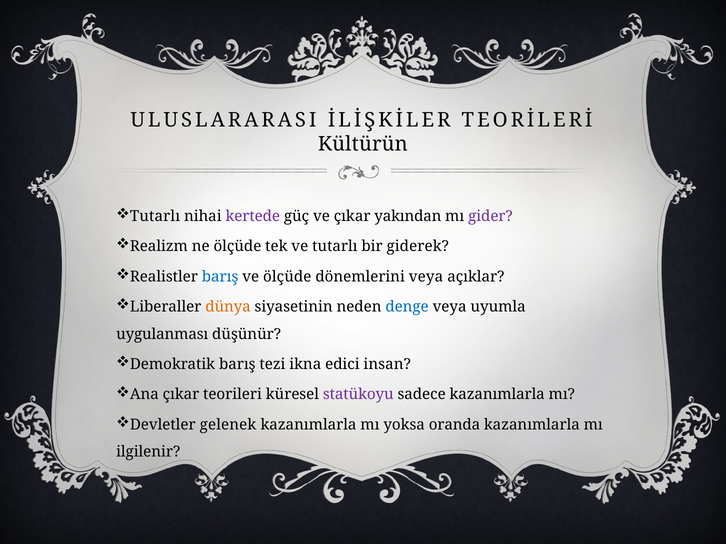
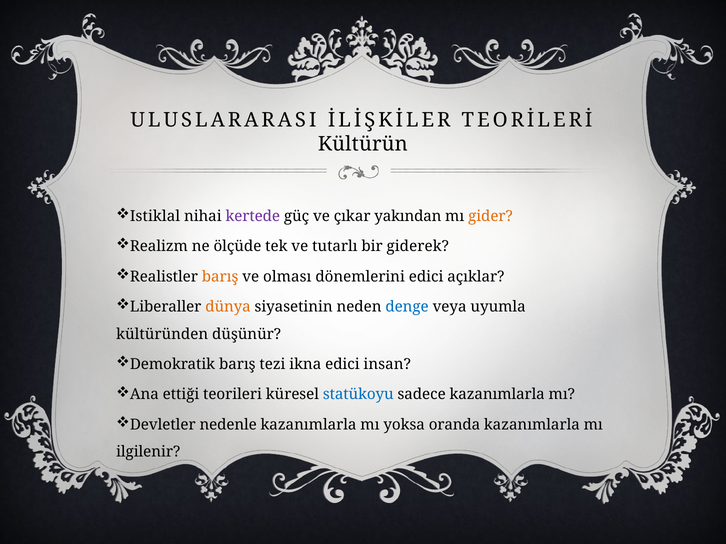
Tutarlı at (155, 216): Tutarlı -> Istiklal
gider colour: purple -> orange
barış at (220, 277) colour: blue -> orange
ve ölçüde: ölçüde -> olması
dönemlerini veya: veya -> edici
uygulanması: uygulanması -> kültüründen
Ana çıkar: çıkar -> ettiği
statükoyu colour: purple -> blue
gelenek: gelenek -> nedenle
